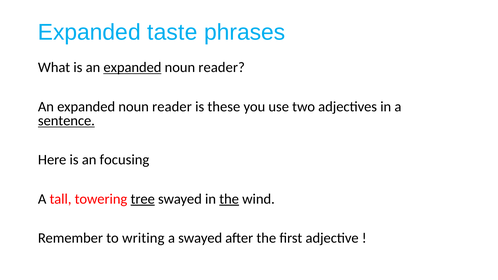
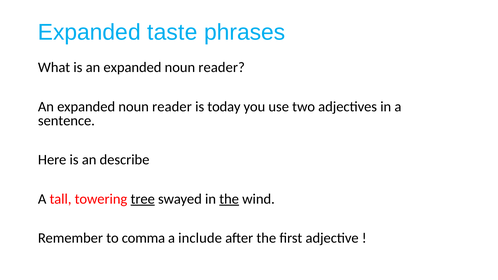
expanded at (132, 67) underline: present -> none
these: these -> today
sentence underline: present -> none
focusing: focusing -> describe
writing: writing -> comma
a swayed: swayed -> include
